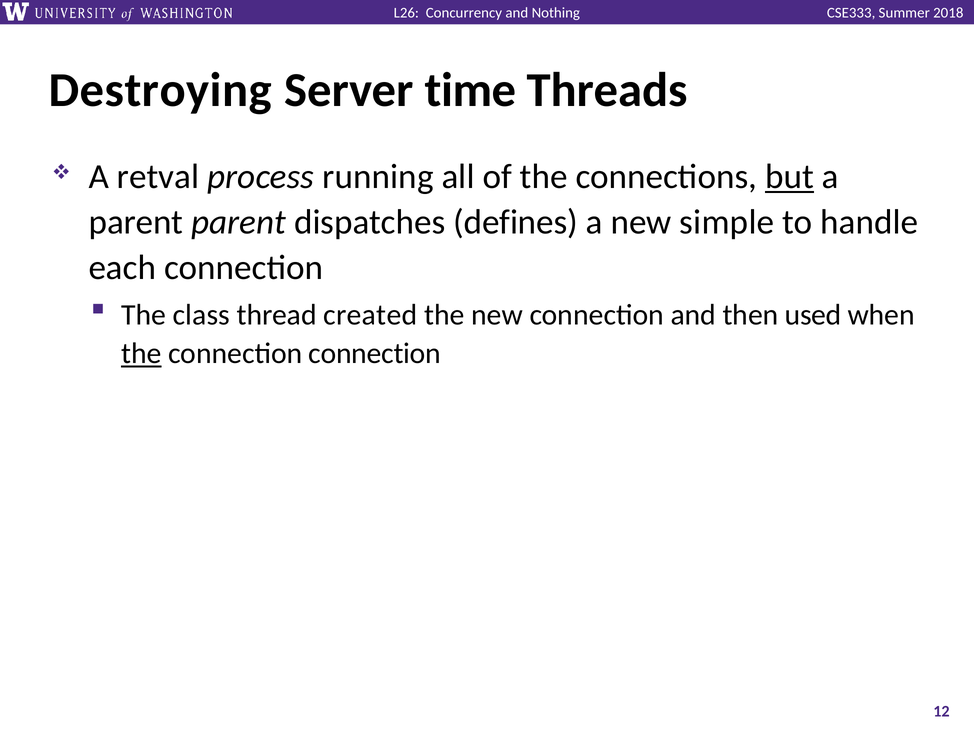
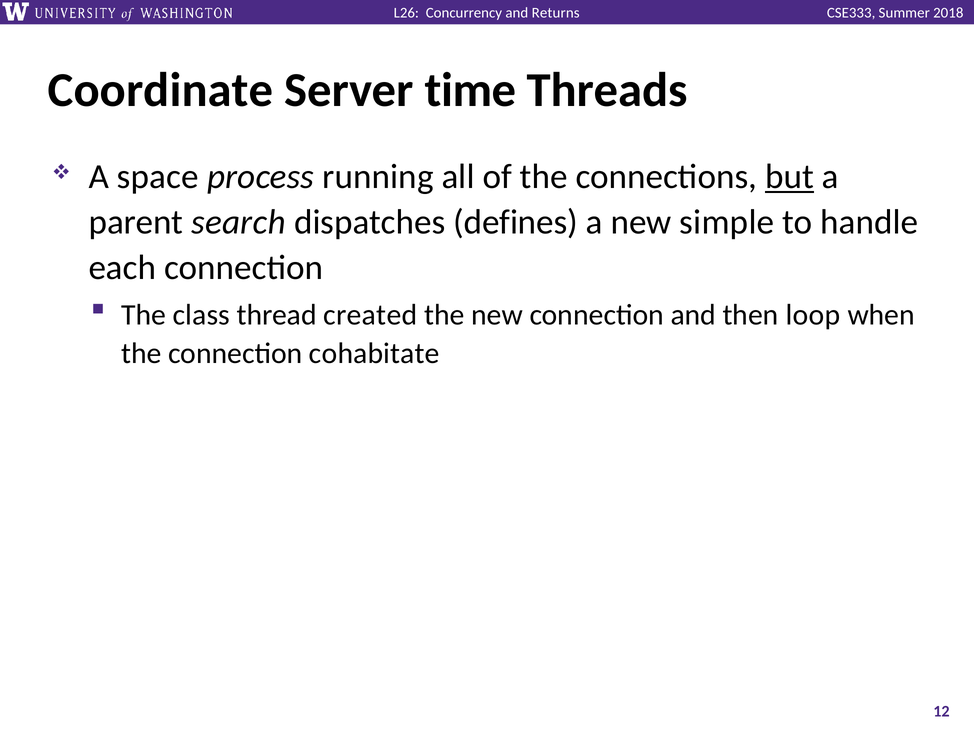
Nothing: Nothing -> Returns
Destroying: Destroying -> Coordinate
retval: retval -> space
parent parent: parent -> search
used: used -> loop
the at (141, 354) underline: present -> none
connection connection: connection -> cohabitate
